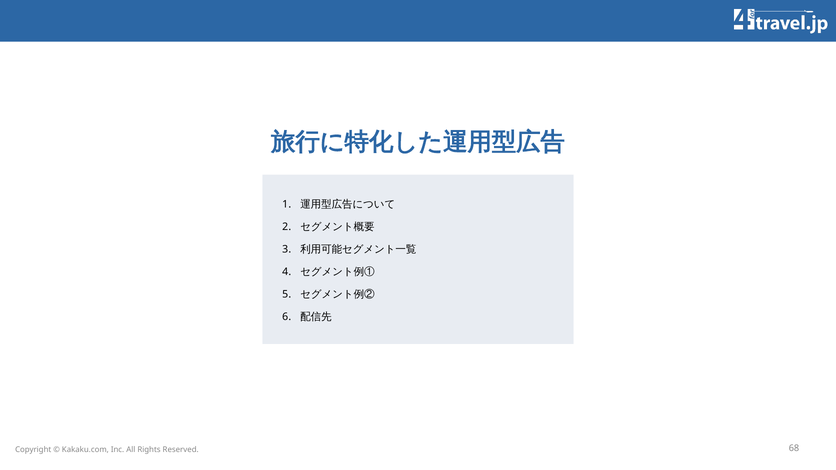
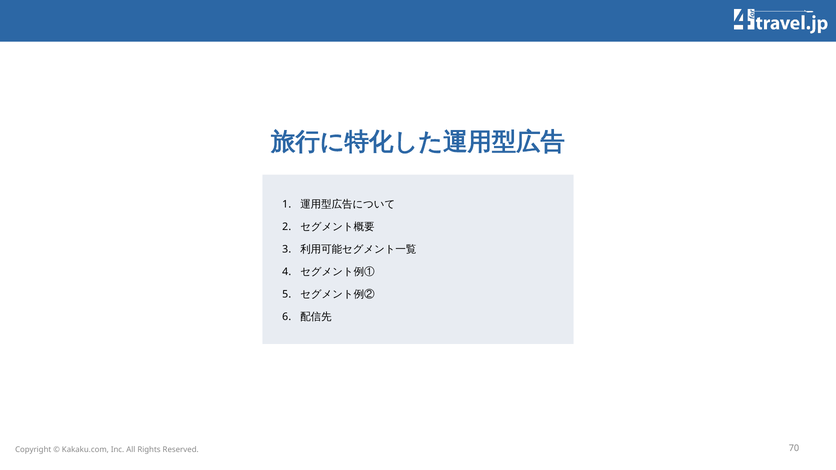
68: 68 -> 70
